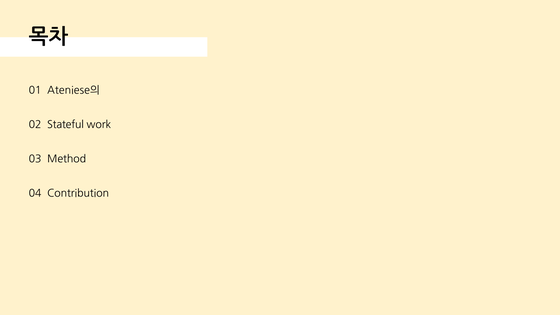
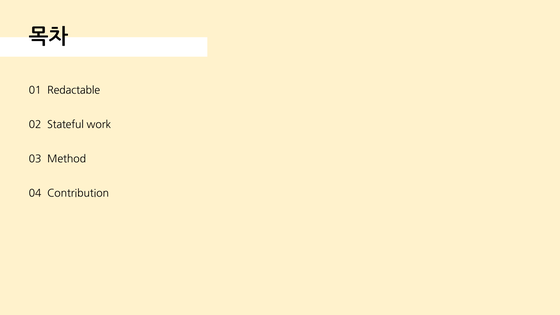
Ateniese의: Ateniese의 -> Redactable
